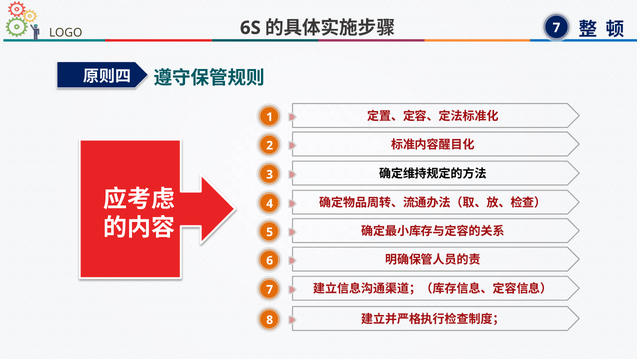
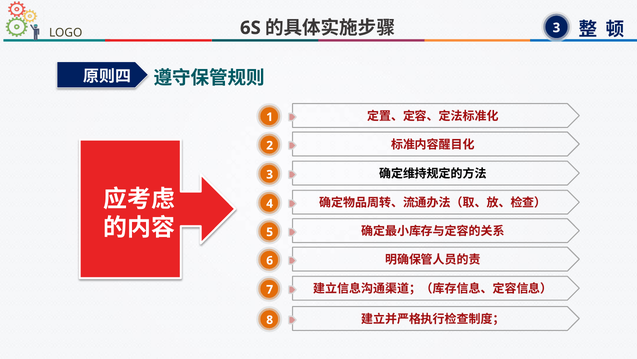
7 at (556, 28): 7 -> 3
